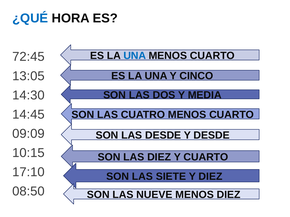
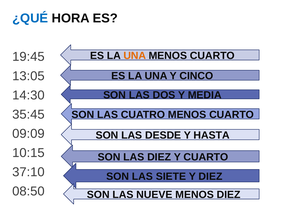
72:45: 72:45 -> 19:45
UNA at (135, 56) colour: blue -> orange
14:45: 14:45 -> 35:45
Y DESDE: DESDE -> HASTA
17:10: 17:10 -> 37:10
